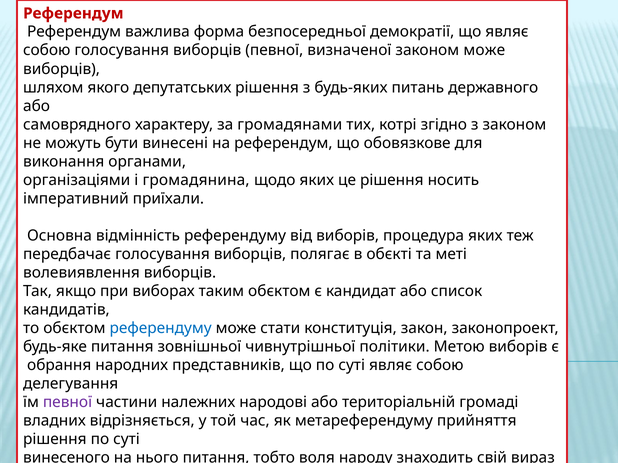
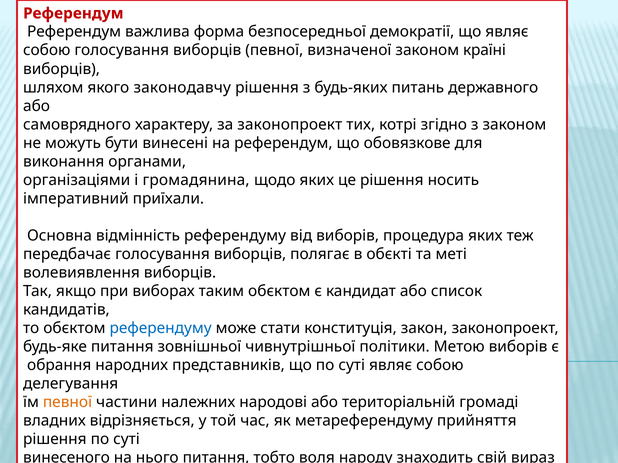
законом може: може -> країні
депутатських: депутатських -> законодавчу
за громадянами: громадянами -> законопроект
певної at (68, 403) colour: purple -> orange
